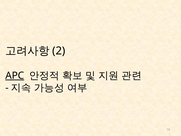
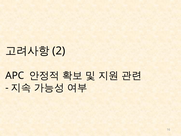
APC underline: present -> none
